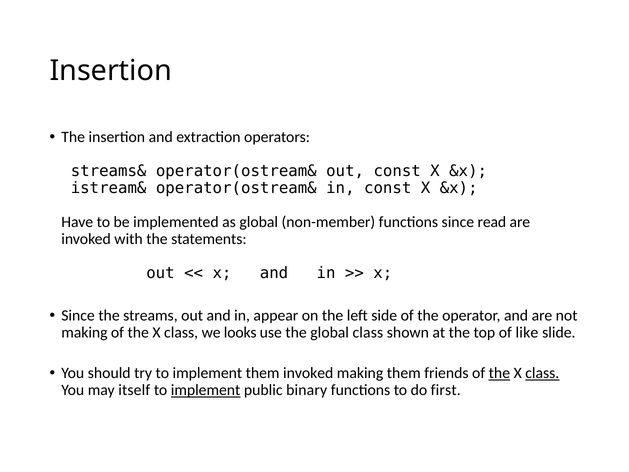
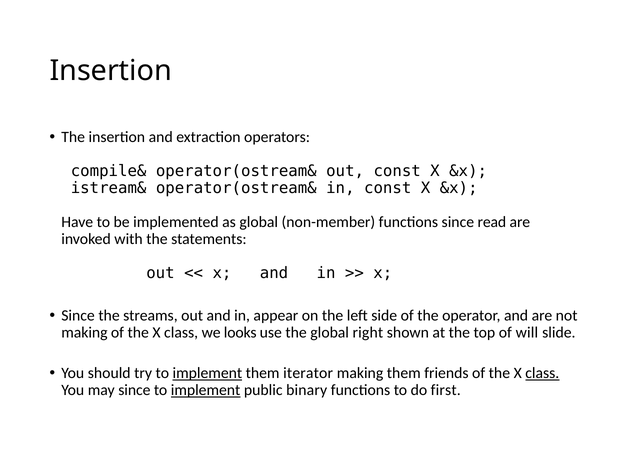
streams&: streams& -> compile&
global class: class -> right
like: like -> will
implement at (207, 373) underline: none -> present
them invoked: invoked -> iterator
the at (499, 373) underline: present -> none
may itself: itself -> since
